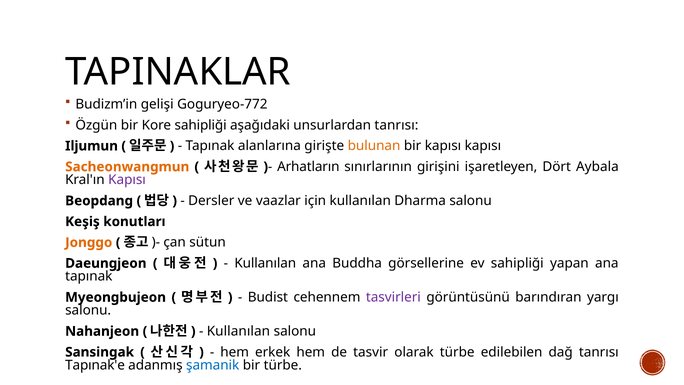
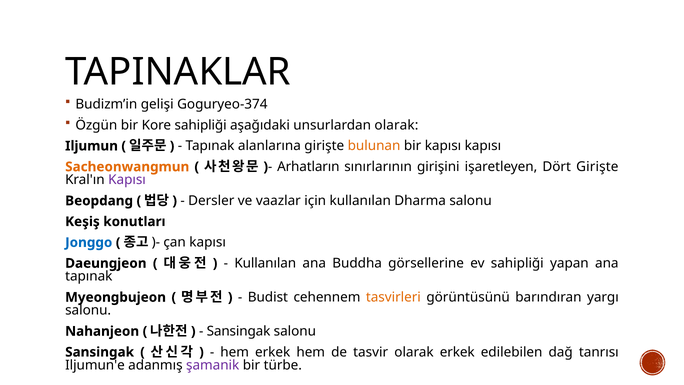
Goguryeo-772: Goguryeo-772 -> Goguryeo-374
unsurlardan tanrısı: tanrısı -> olarak
Dört Aybala: Aybala -> Girişte
Jonggo colour: orange -> blue
çan sütun: sütun -> kapısı
tasvirleri colour: purple -> orange
Kullanılan at (238, 331): Kullanılan -> Sansingak
olarak türbe: türbe -> erkek
Tapınak'e: Tapınak'e -> Iljumun'e
şamanik colour: blue -> purple
